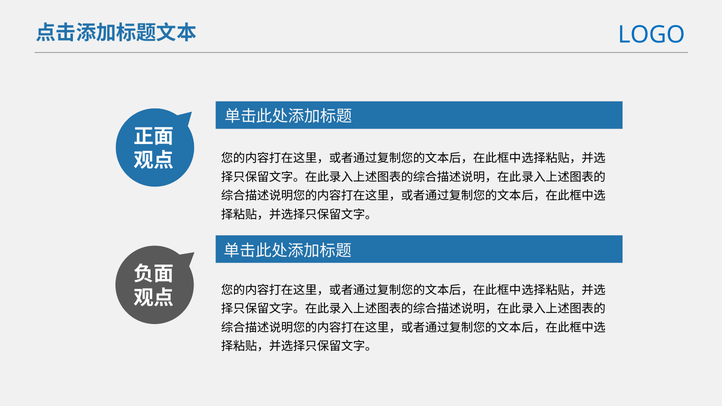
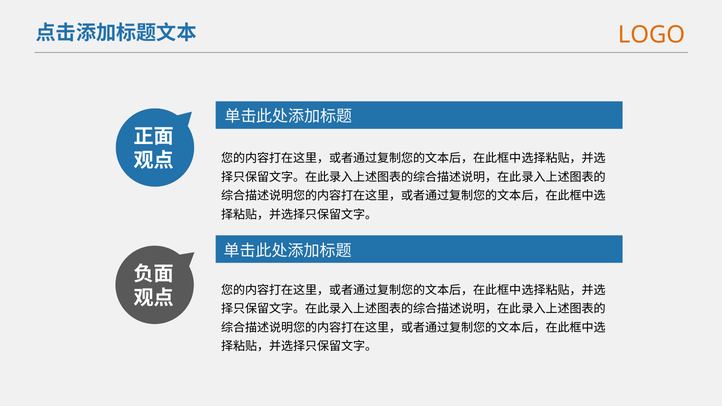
LOGO colour: blue -> orange
